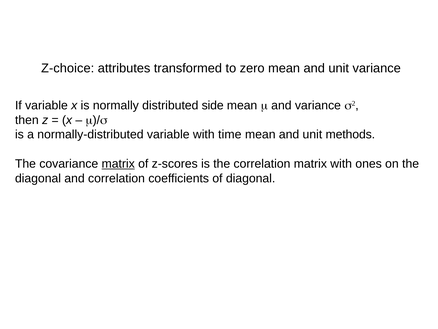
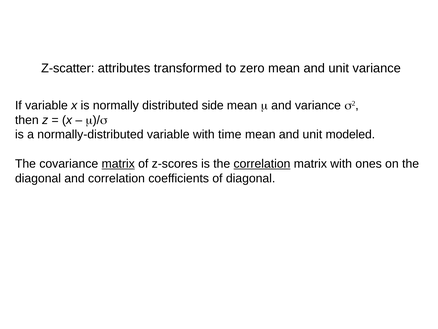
Z-choice: Z-choice -> Z-scatter
methods: methods -> modeled
correlation at (262, 164) underline: none -> present
